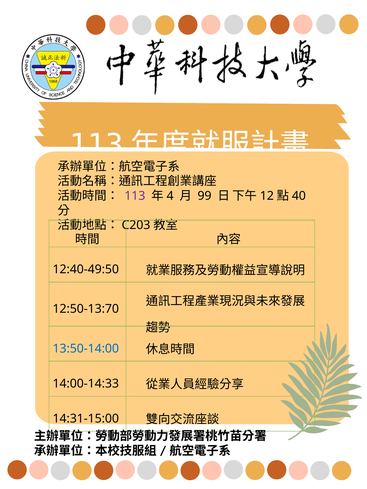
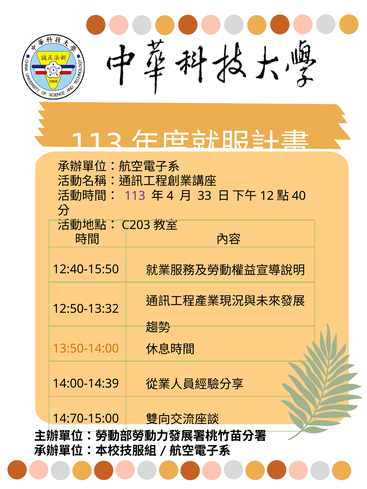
99: 99 -> 33
12:40-49:50: 12:40-49:50 -> 12:40-15:50
12:50-13:70: 12:50-13:70 -> 12:50-13:32
13:50-14:00 colour: blue -> orange
14:00-14:33: 14:00-14:33 -> 14:00-14:39
14:31-15:00: 14:31-15:00 -> 14:70-15:00
